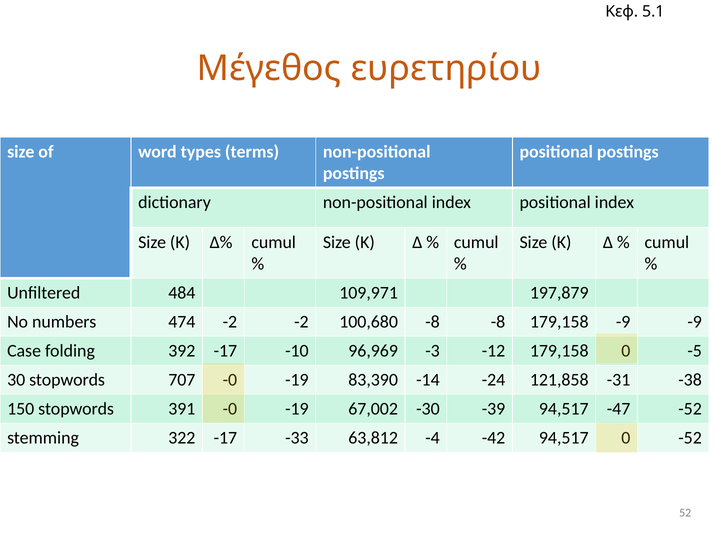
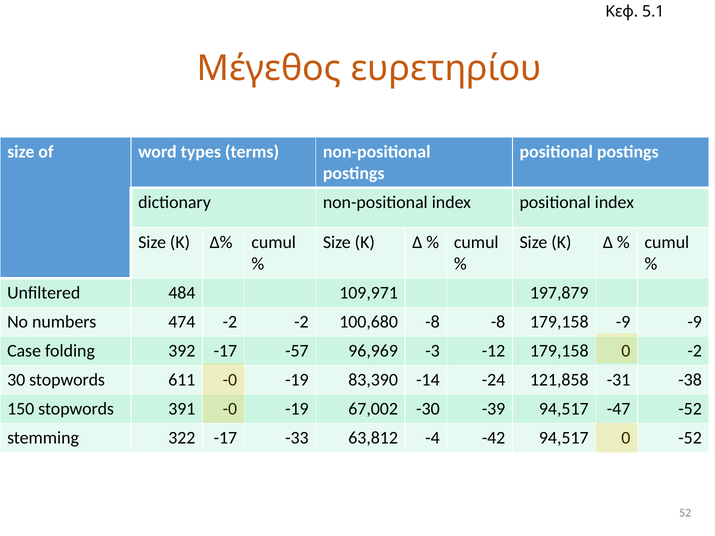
-10: -10 -> -57
-5 at (695, 351): -5 -> -2
707: 707 -> 611
